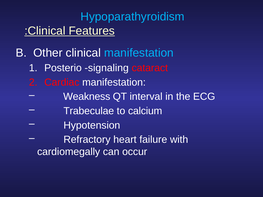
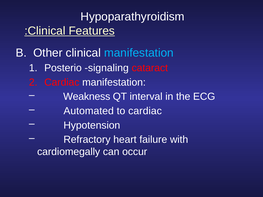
Hypoparathyroidism colour: light blue -> white
Trabeculae: Trabeculae -> Automated
to calcium: calcium -> cardiac
